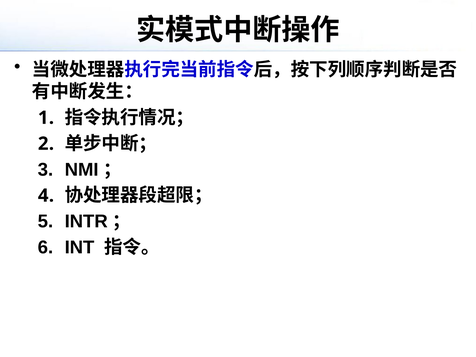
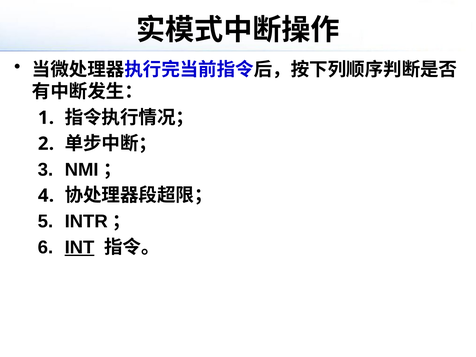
INT underline: none -> present
